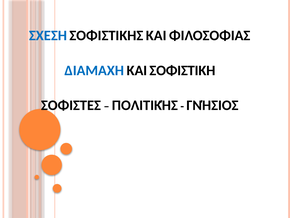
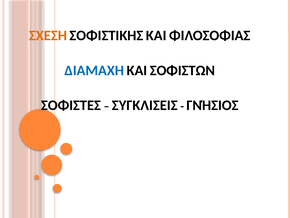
ΣΧΕΣΗ colour: blue -> orange
ΣΟΦΙΣΤΙΚΗ: ΣΟΦΙΣΤΙΚΗ -> ΣΟΦΙΣΤΩΝ
ΠΟΛΙΤΙΚΉΣ: ΠΟΛΙΤΙΚΉΣ -> ΣΥΓΚΛΙΣΕΙΣ
